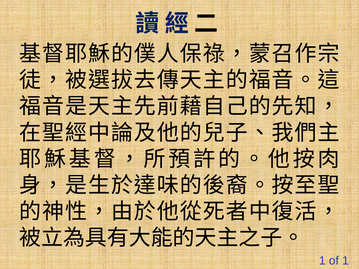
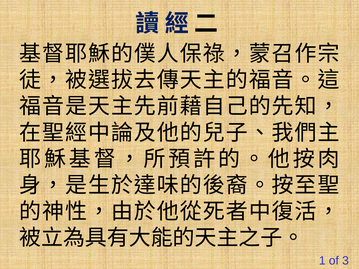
of 1: 1 -> 3
